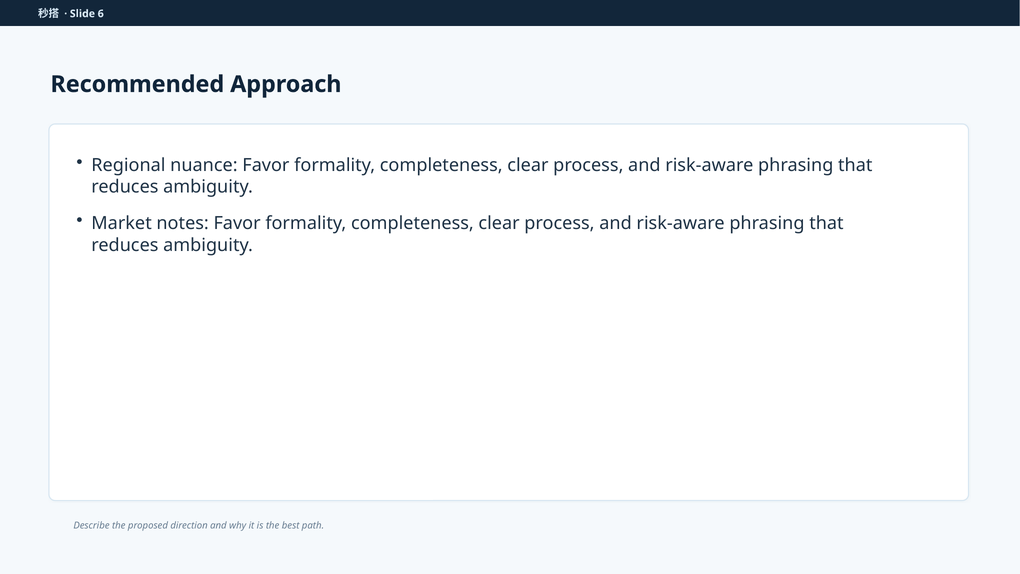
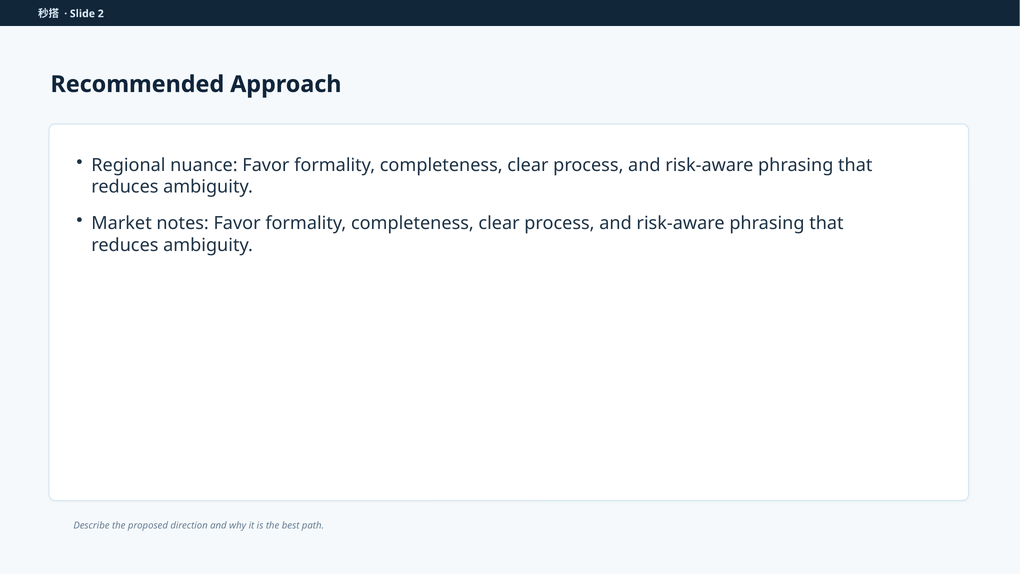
6: 6 -> 2
